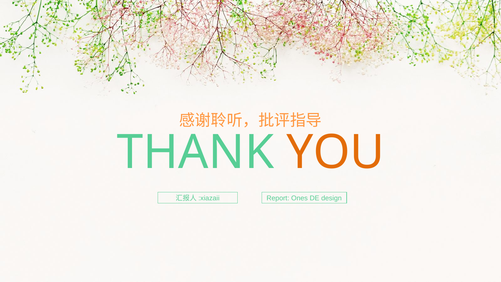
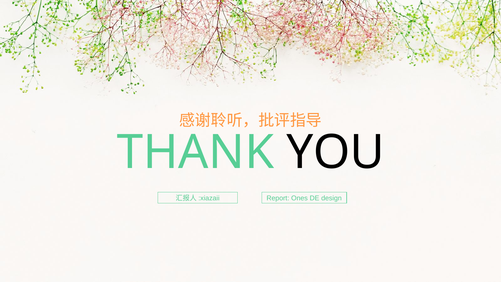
YOU colour: orange -> black
